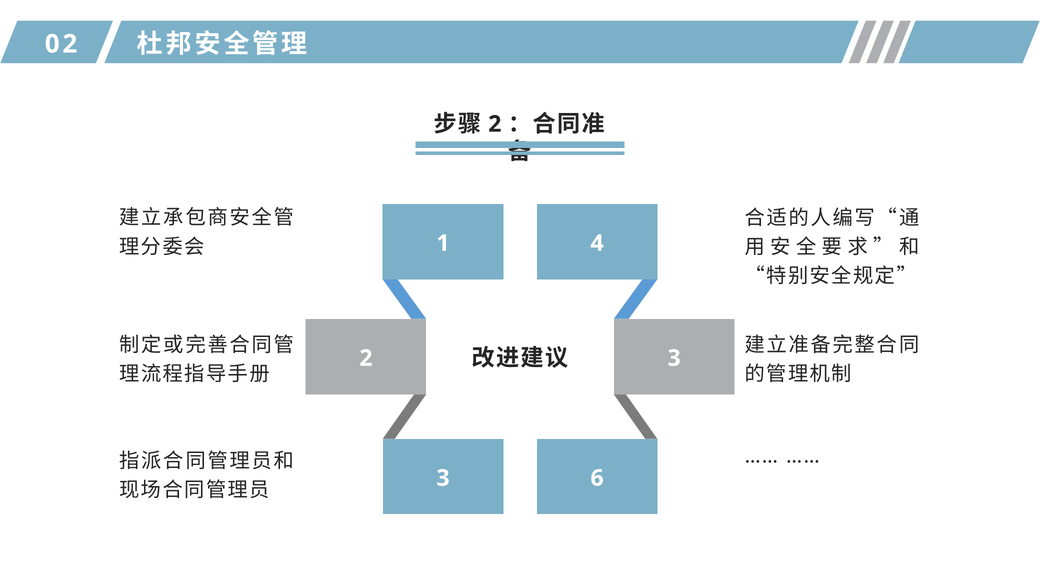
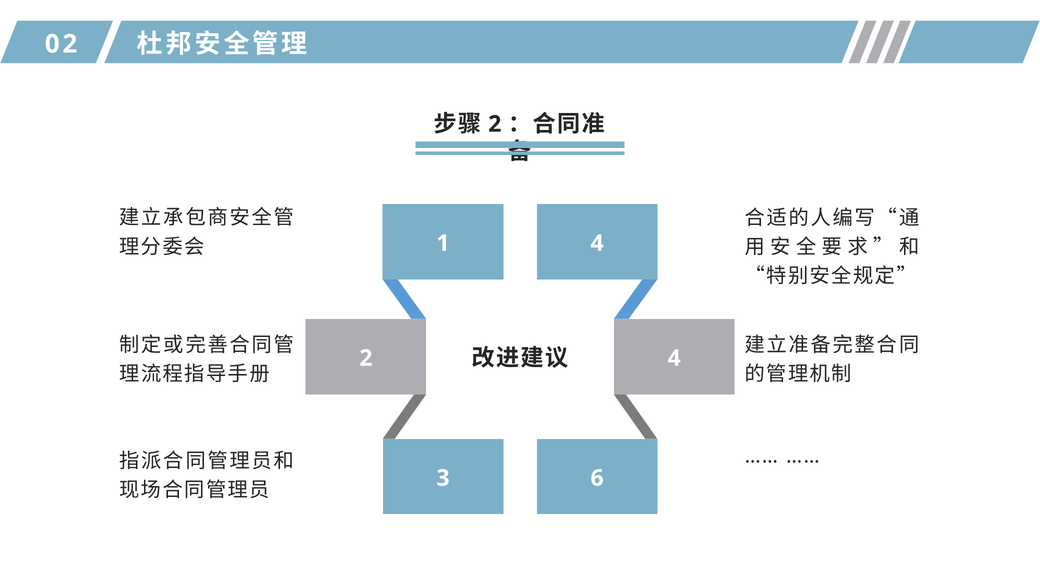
2 3: 3 -> 4
